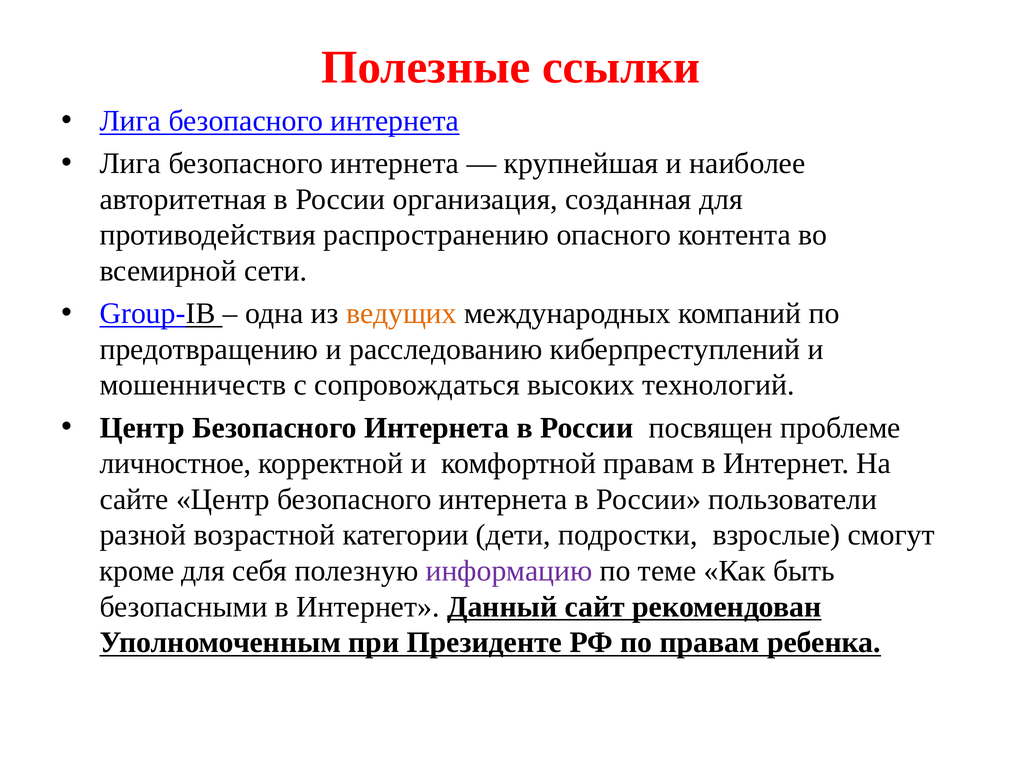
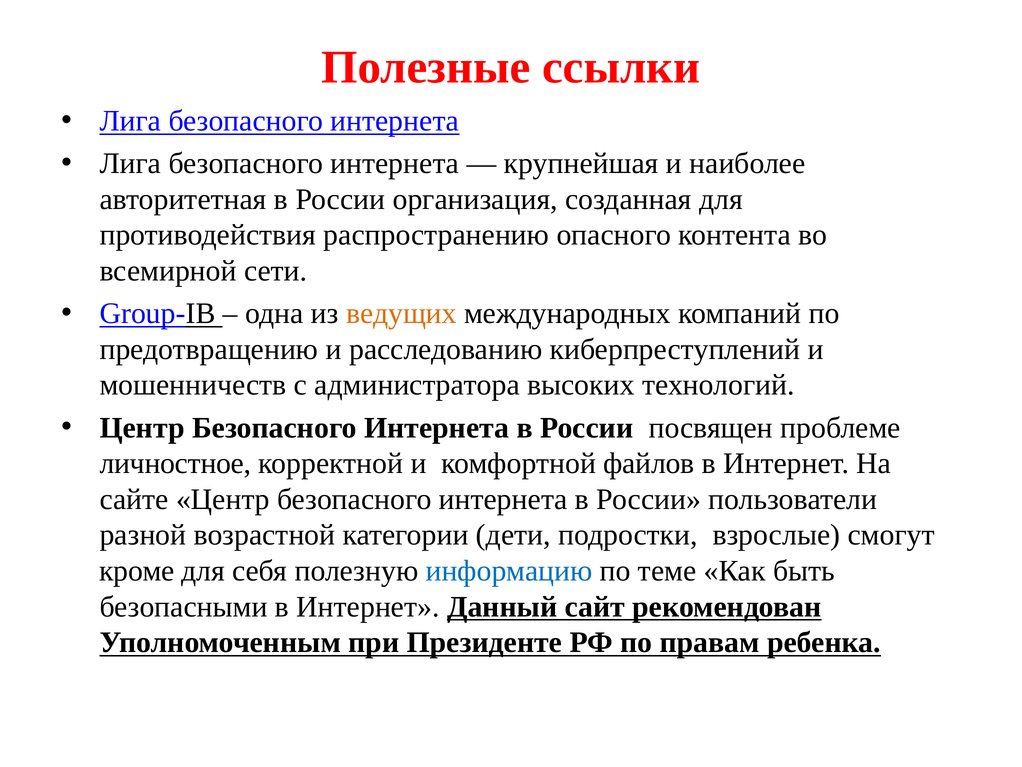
сопровождаться: сопровождаться -> администратора
комфортной правам: правам -> файлов
информацию colour: purple -> blue
